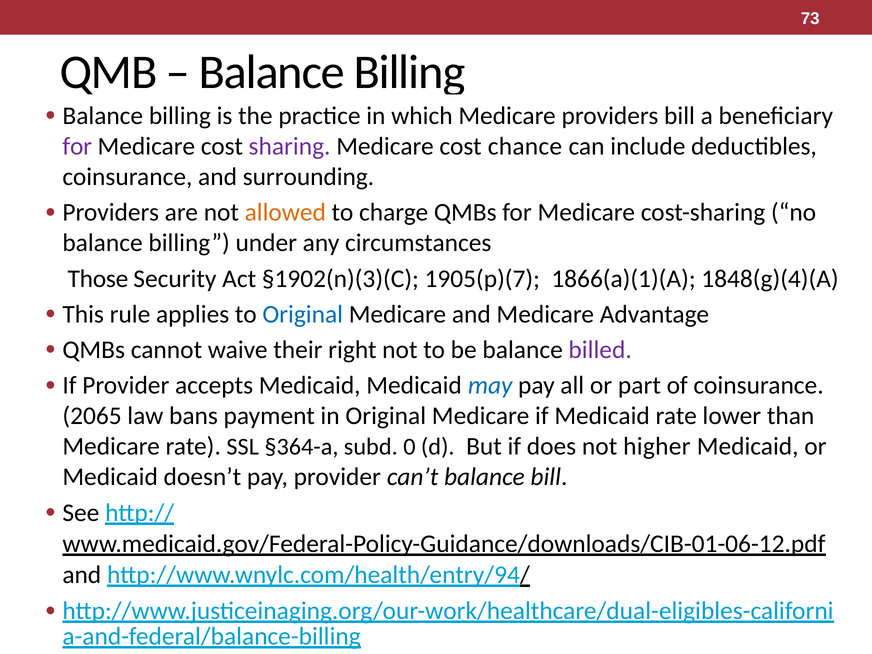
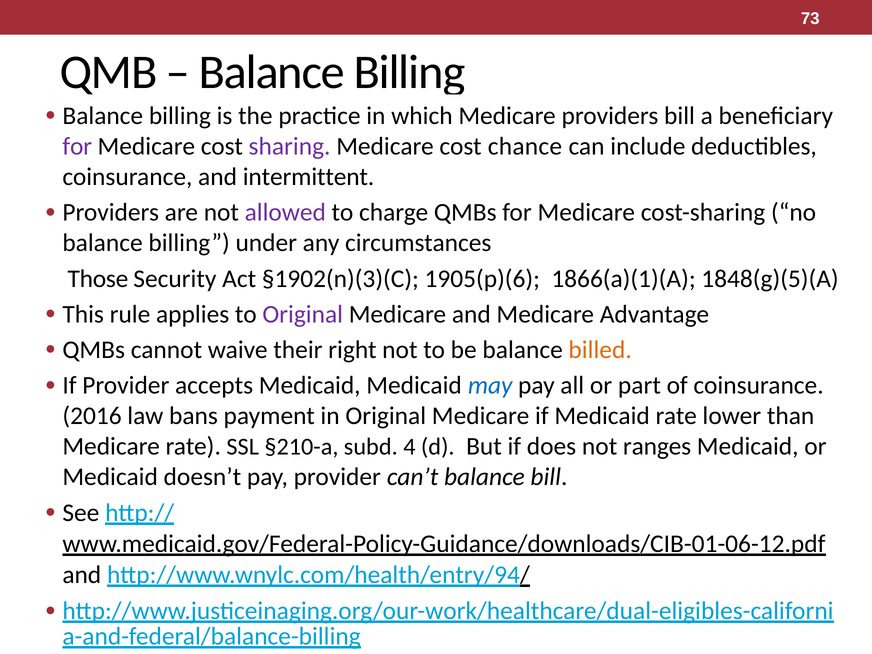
surrounding: surrounding -> intermittent
allowed colour: orange -> purple
1905(p)(7: 1905(p)(7 -> 1905(p)(6
1848(g)(4)(A: 1848(g)(4)(A -> 1848(g)(5)(A
Original at (303, 314) colour: blue -> purple
billed colour: purple -> orange
2065: 2065 -> 2016
§364-a: §364-a -> §210-a
0: 0 -> 4
higher: higher -> ranges
